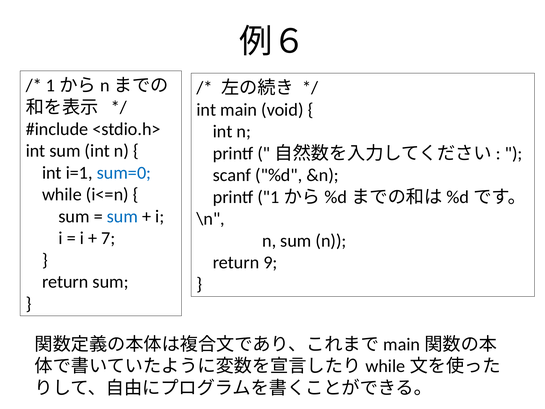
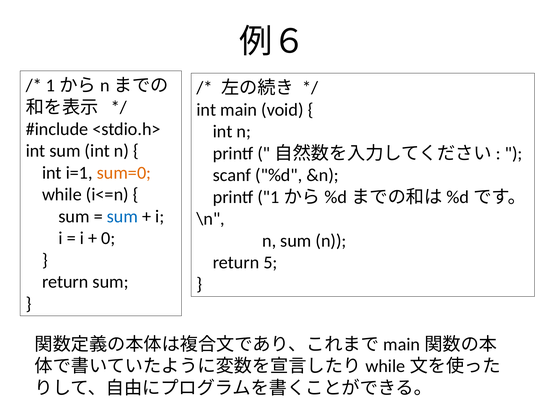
sum=0 colour: blue -> orange
7: 7 -> 0
9: 9 -> 5
